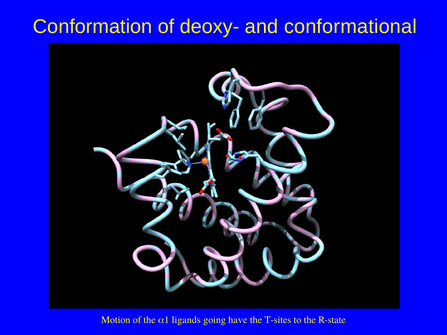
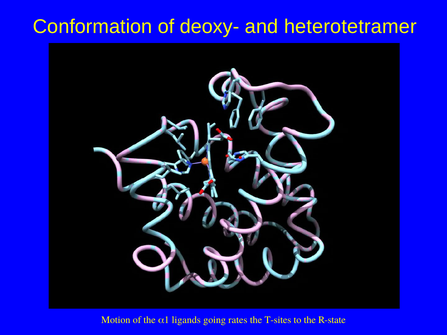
conformational: conformational -> heterotetramer
have: have -> rates
